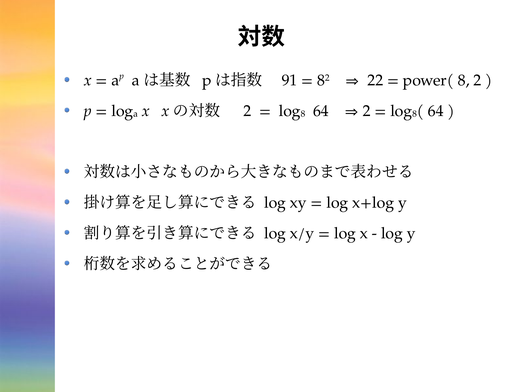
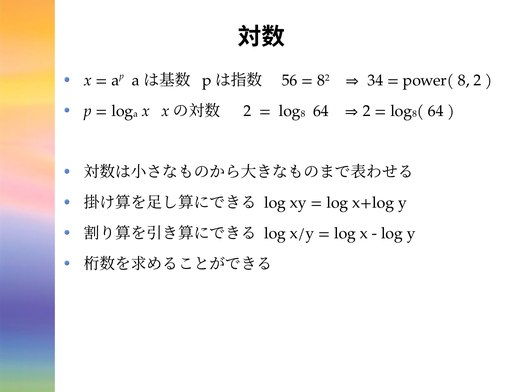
91: 91 -> 56
22: 22 -> 34
